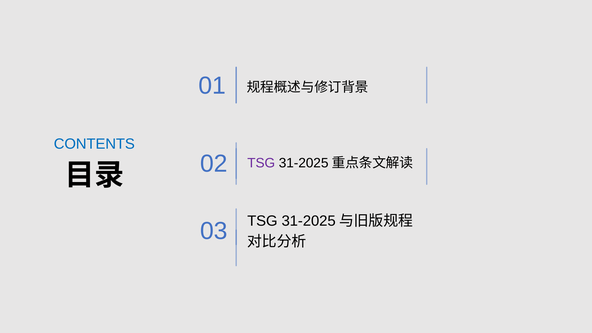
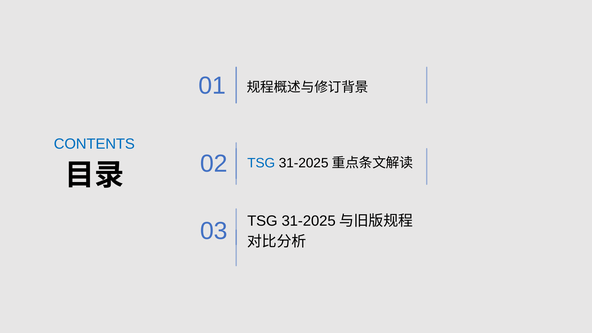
TSG at (261, 163) colour: purple -> blue
